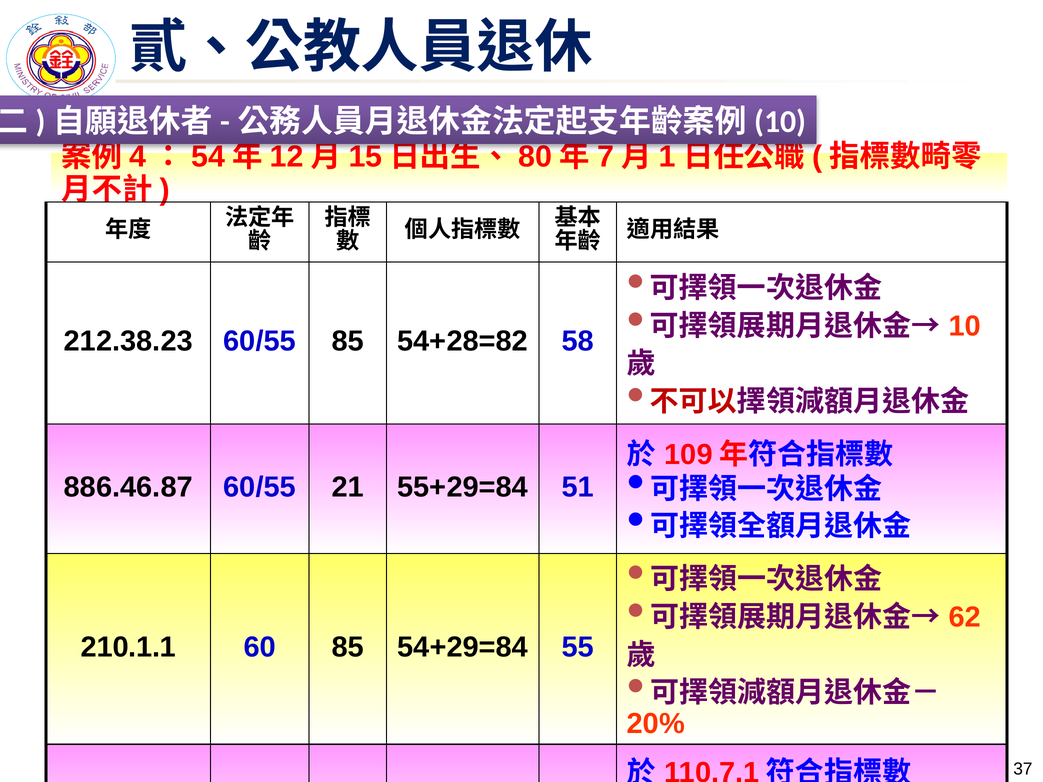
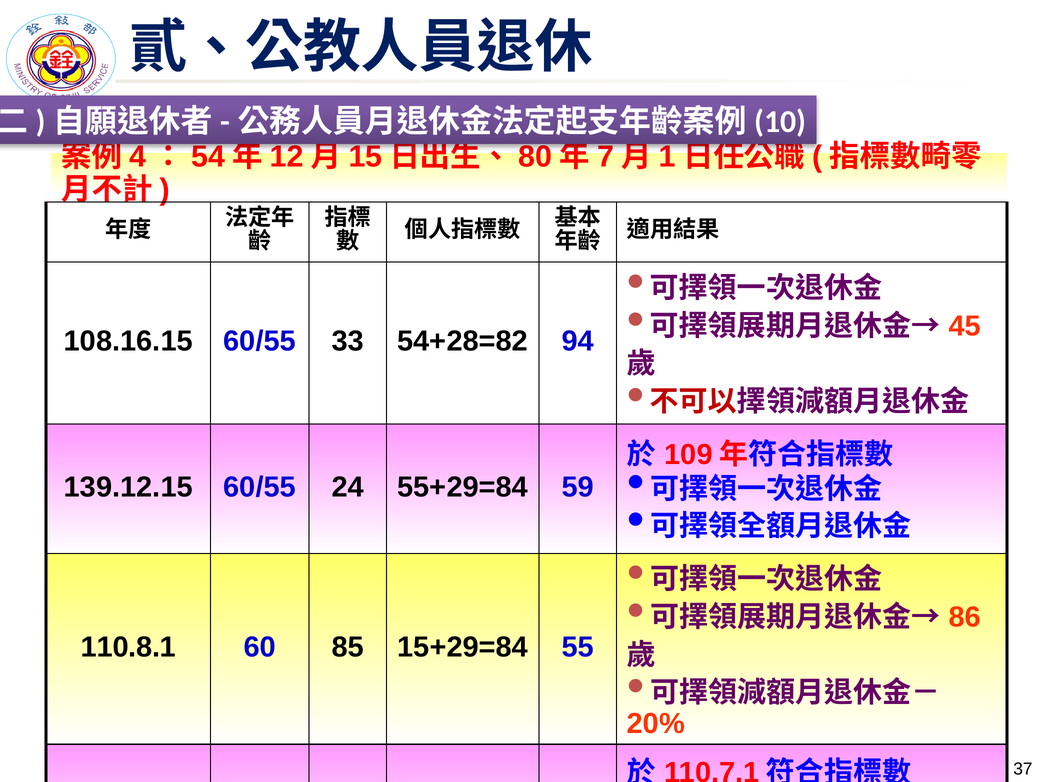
10: 10 -> 45
212.38.23: 212.38.23 -> 108.16.15
60/55 85: 85 -> 33
58: 58 -> 94
886.46.87: 886.46.87 -> 139.12.15
21: 21 -> 24
51: 51 -> 59
62: 62 -> 86
210.1.1: 210.1.1 -> 110.8.1
54+29=84: 54+29=84 -> 15+29=84
